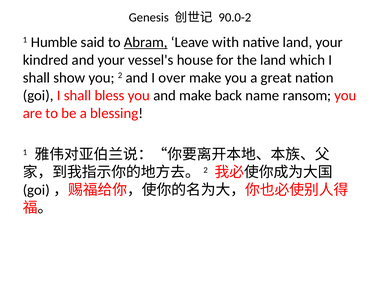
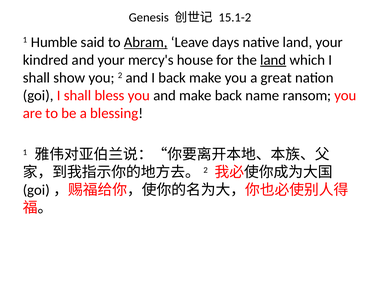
90.0-2: 90.0-2 -> 15.1-2
with: with -> days
vessel's: vessel's -> mercy's
land at (273, 60) underline: none -> present
I over: over -> back
